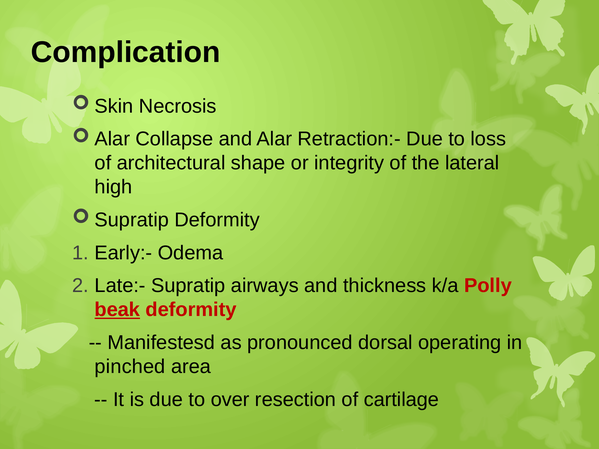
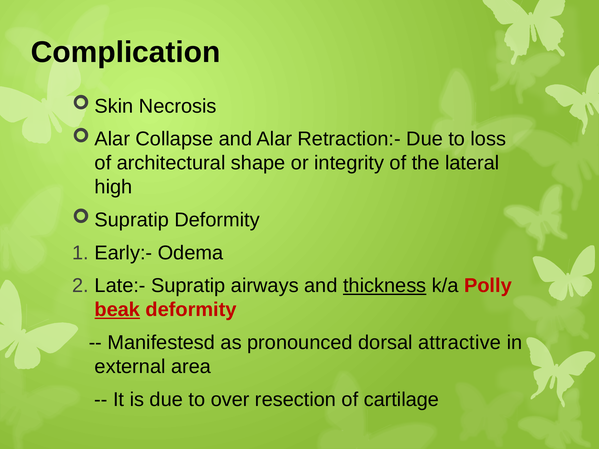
thickness underline: none -> present
operating: operating -> attractive
pinched: pinched -> external
